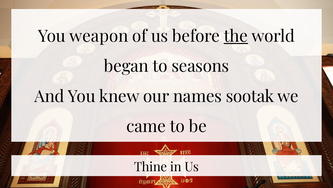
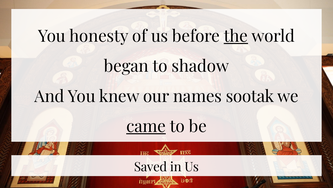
weapon: weapon -> honesty
seasons: seasons -> shadow
came underline: none -> present
Thine: Thine -> Saved
